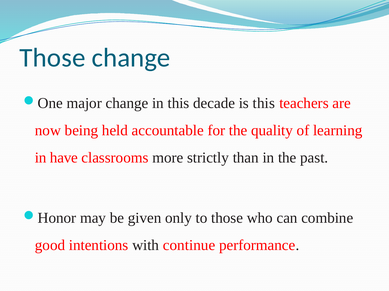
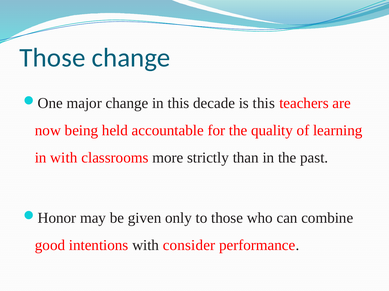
in have: have -> with
continue: continue -> consider
